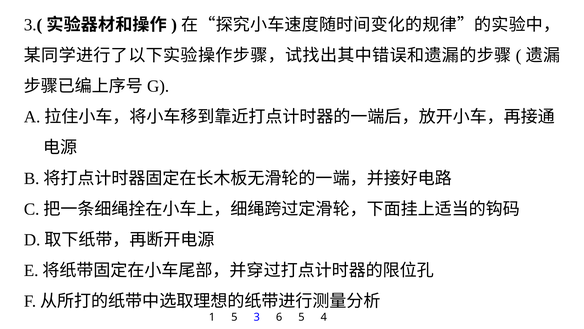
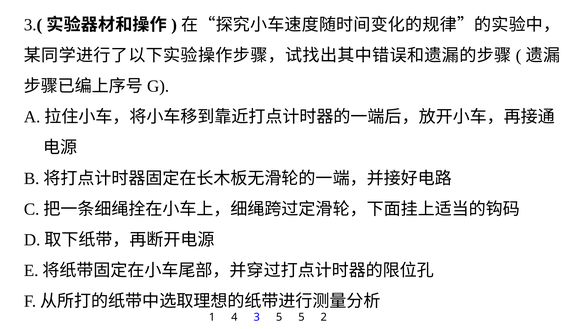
1 5: 5 -> 4
3 6: 6 -> 5
4: 4 -> 2
